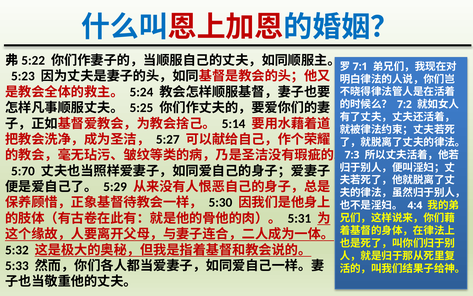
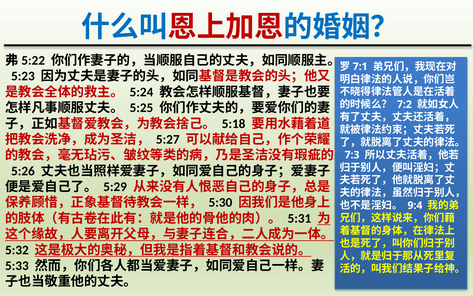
5:14: 5:14 -> 5:18
5:70: 5:70 -> 5:26
4:4: 4:4 -> 9:4
